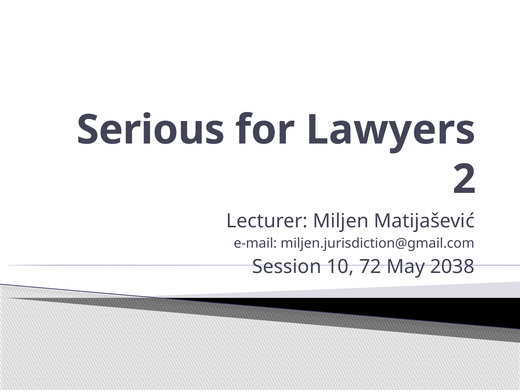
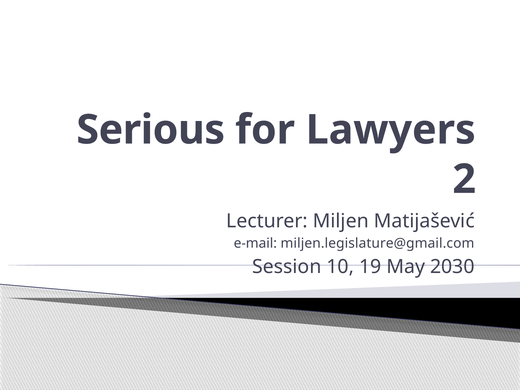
miljen.jurisdiction@gmail.com: miljen.jurisdiction@gmail.com -> miljen.legislature@gmail.com
72: 72 -> 19
2038: 2038 -> 2030
